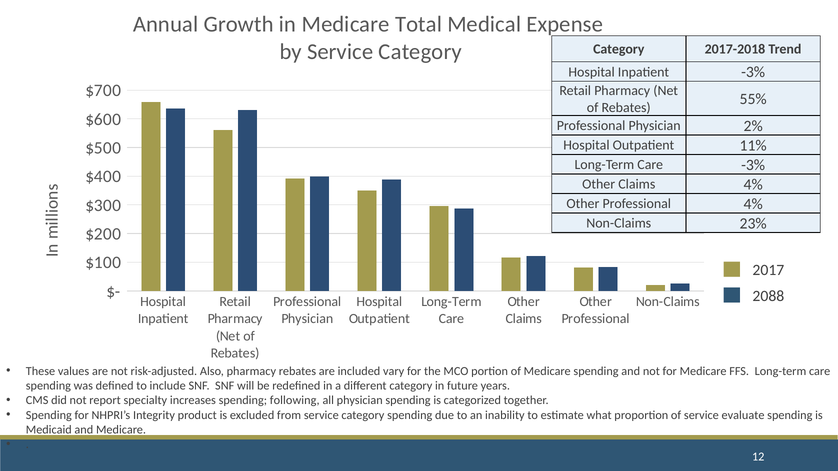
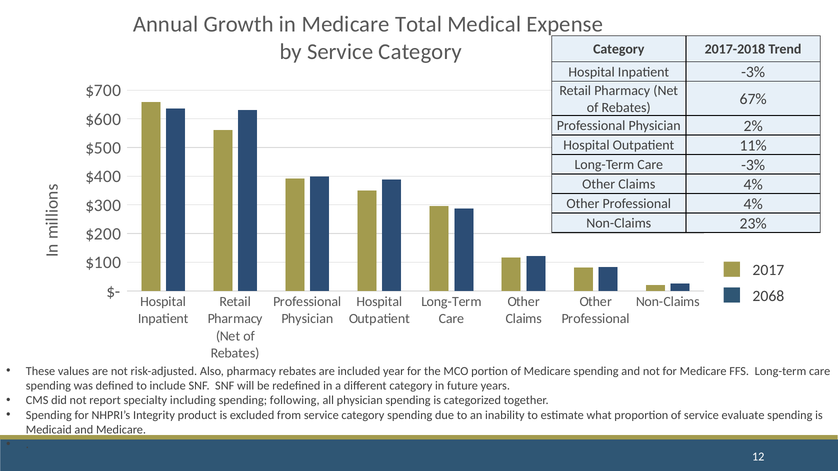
55%: 55% -> 67%
2088: 2088 -> 2068
vary: vary -> year
increases: increases -> including
